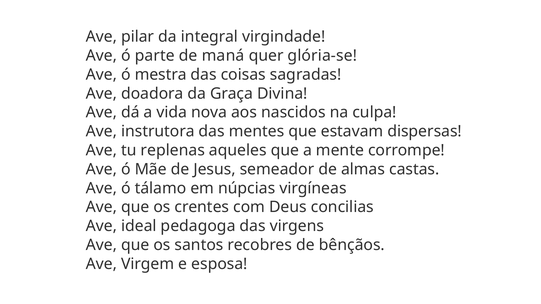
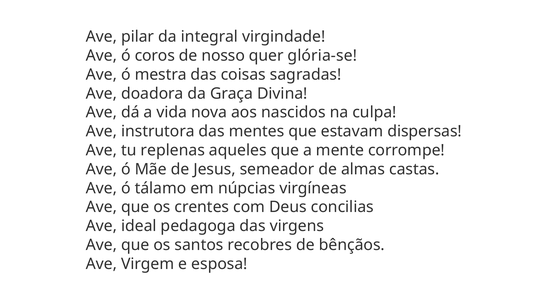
parte: parte -> coros
maná: maná -> nosso
